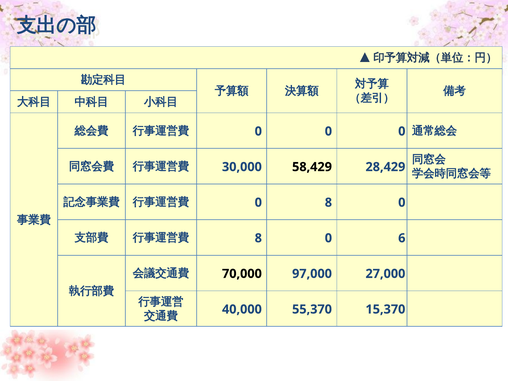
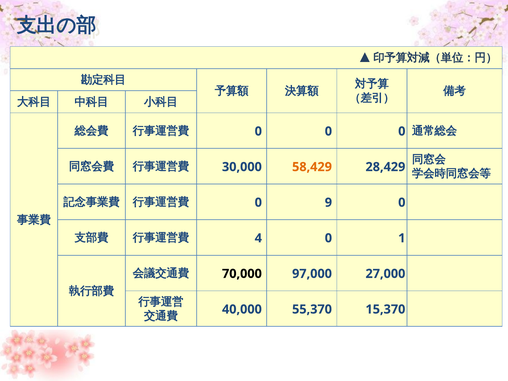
58,429 colour: black -> orange
0 8: 8 -> 9
8 at (258, 238): 8 -> 4
6: 6 -> 1
